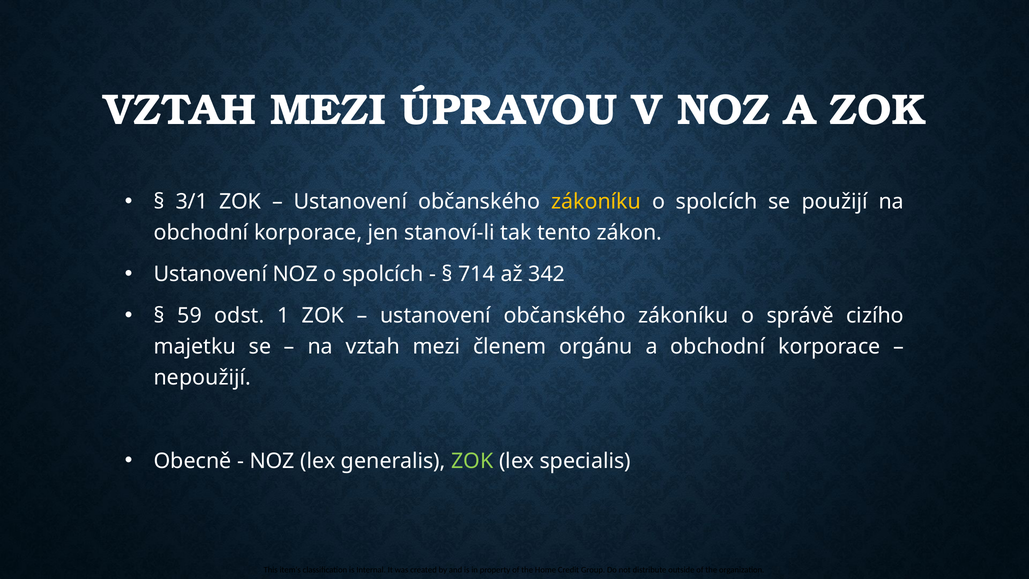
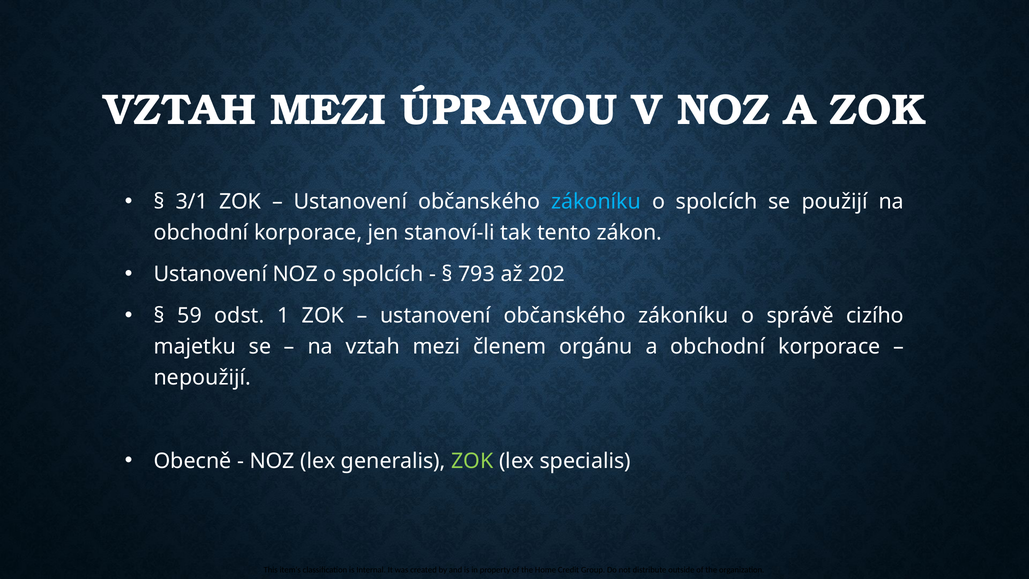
zákoníku at (596, 202) colour: yellow -> light blue
714: 714 -> 793
342: 342 -> 202
